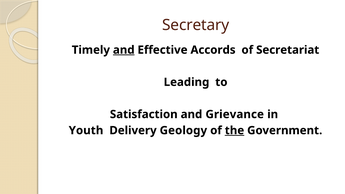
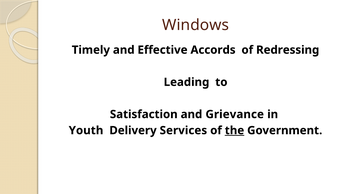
Secretary: Secretary -> Windows
and at (124, 50) underline: present -> none
Secretariat: Secretariat -> Redressing
Geology: Geology -> Services
